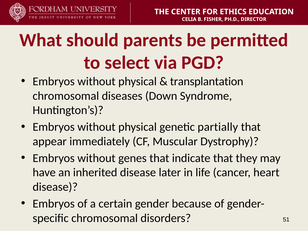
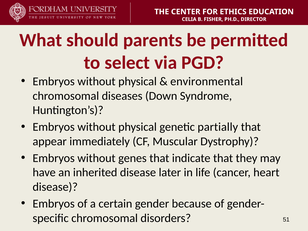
transplantation: transplantation -> environmental
